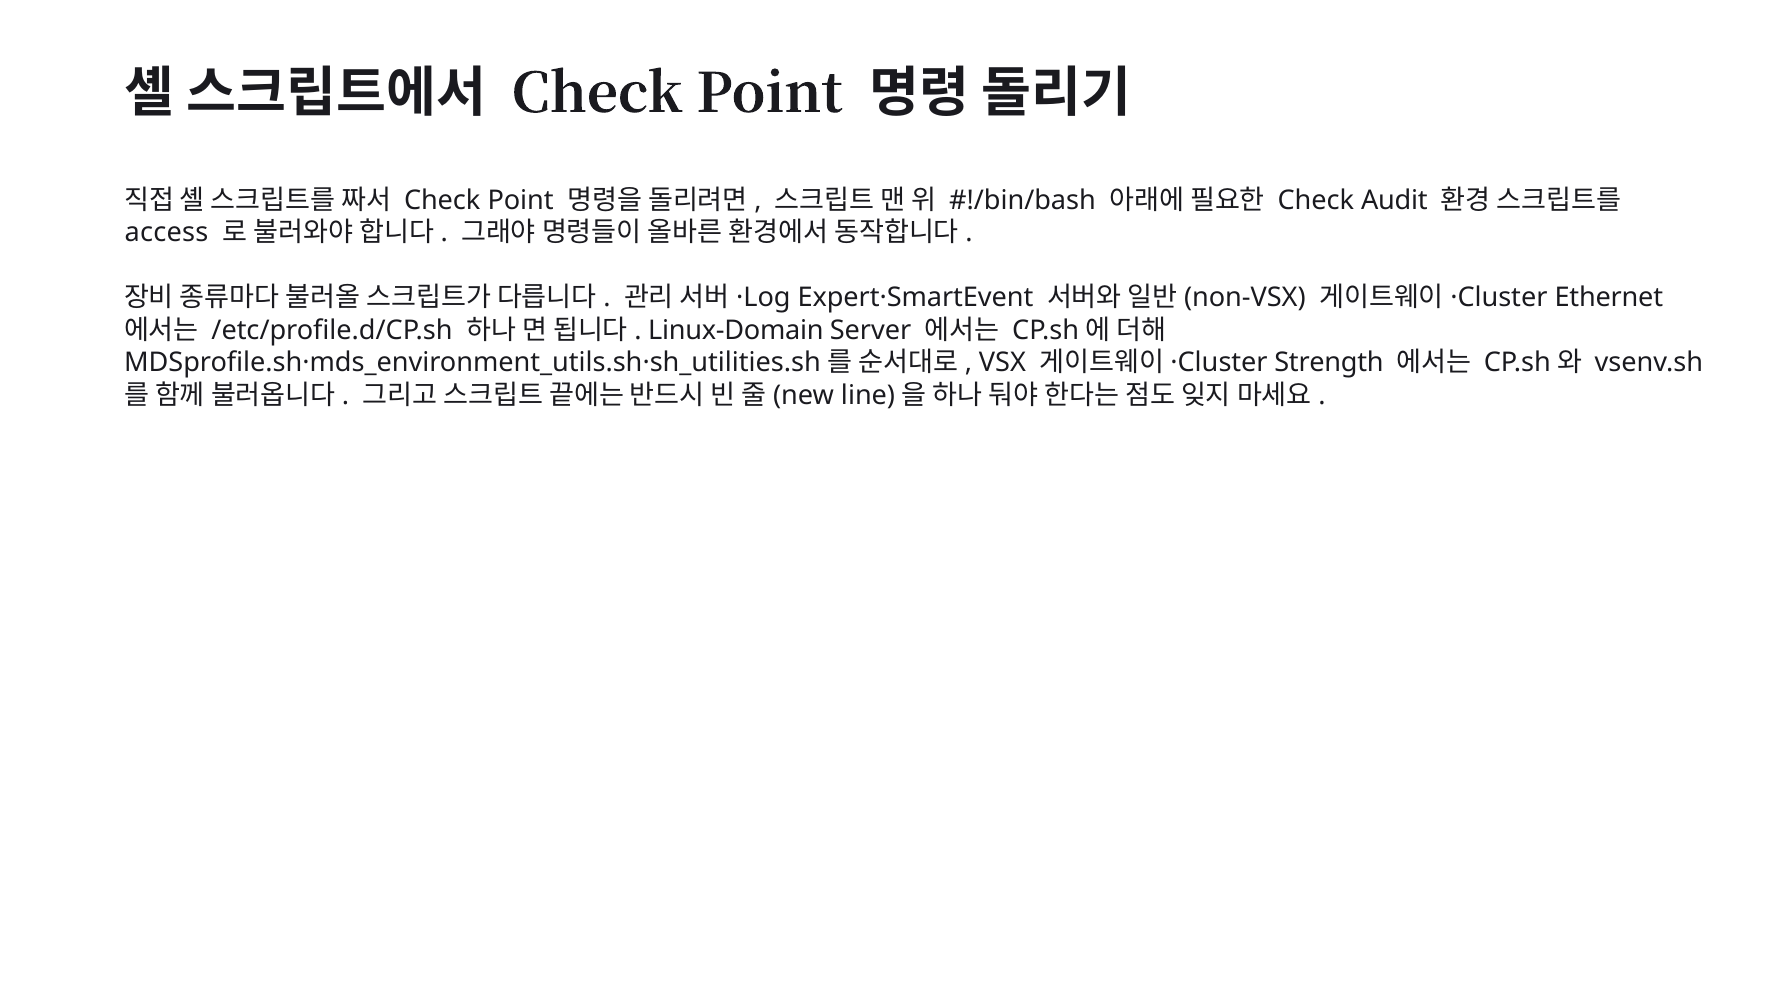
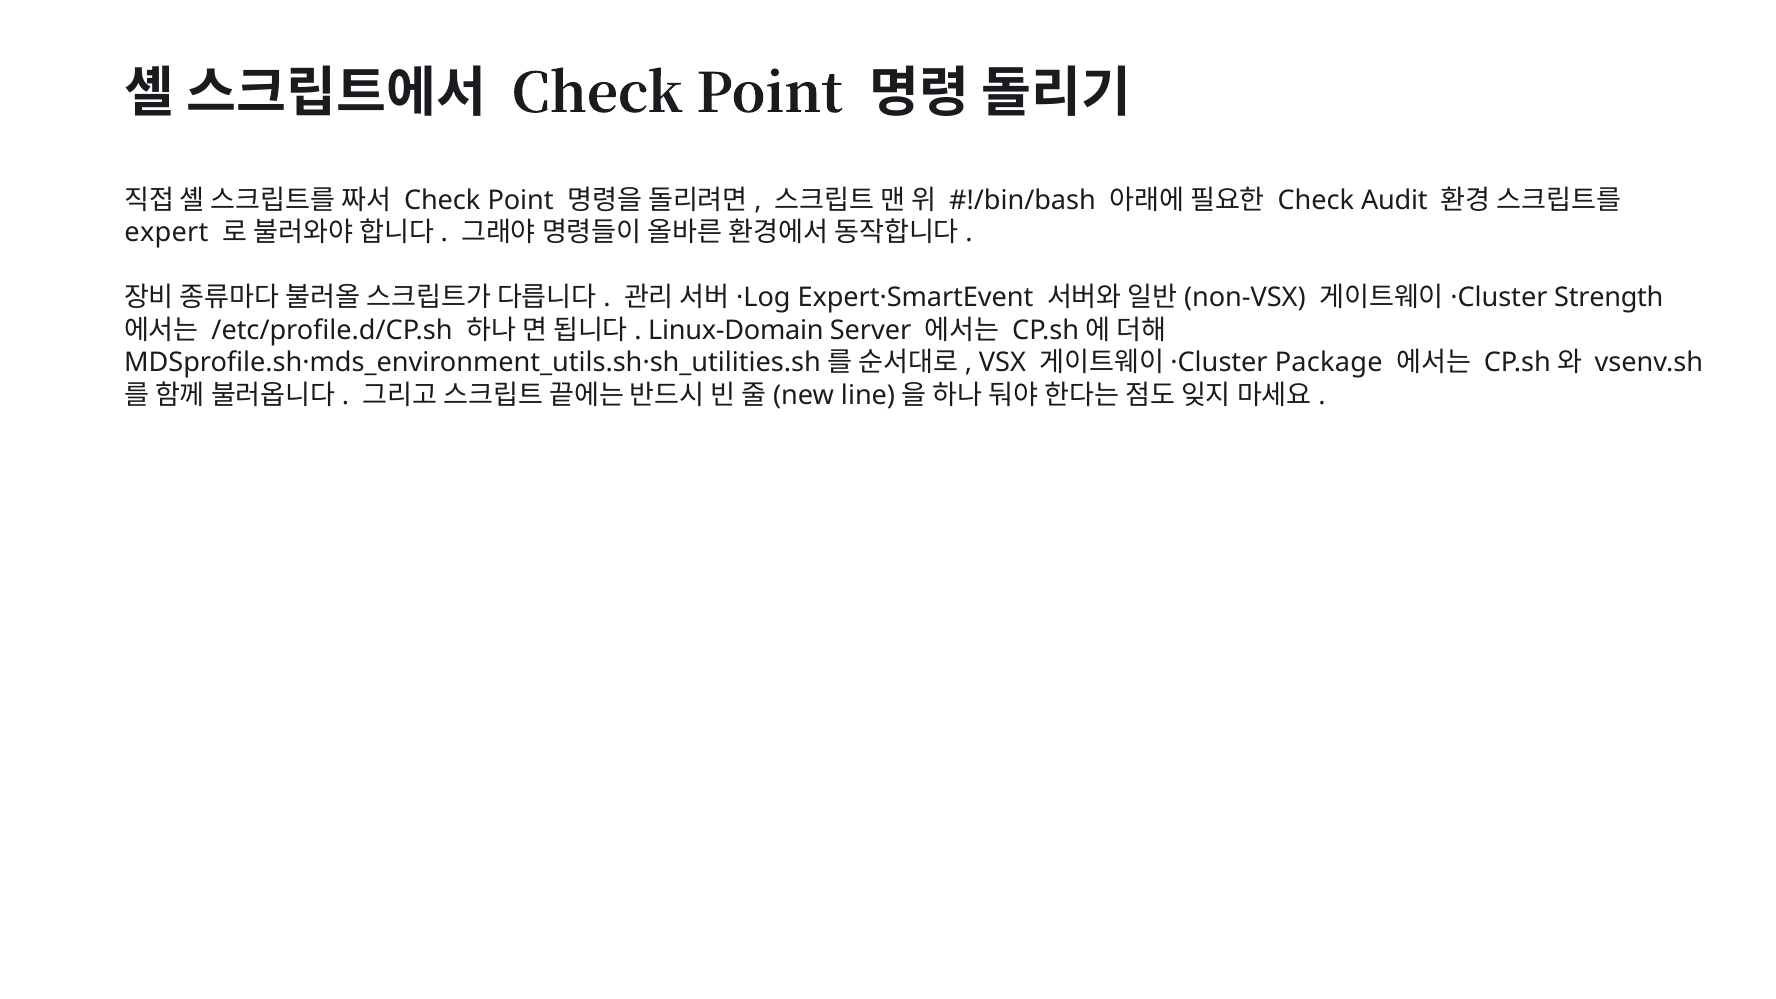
access: access -> expert
Ethernet: Ethernet -> Strength
Strength: Strength -> Package
